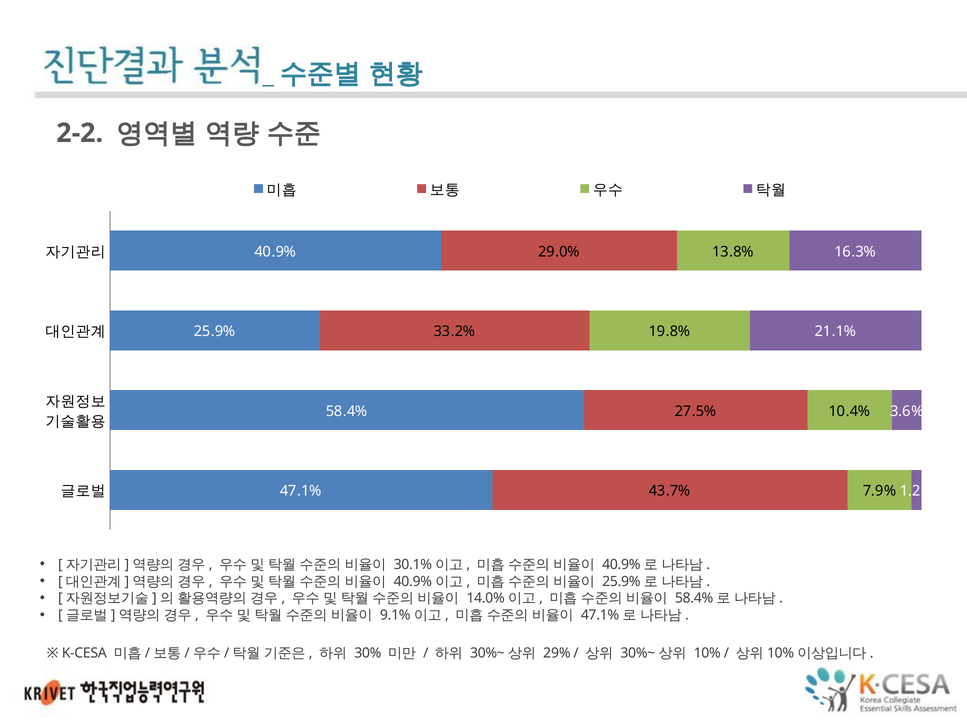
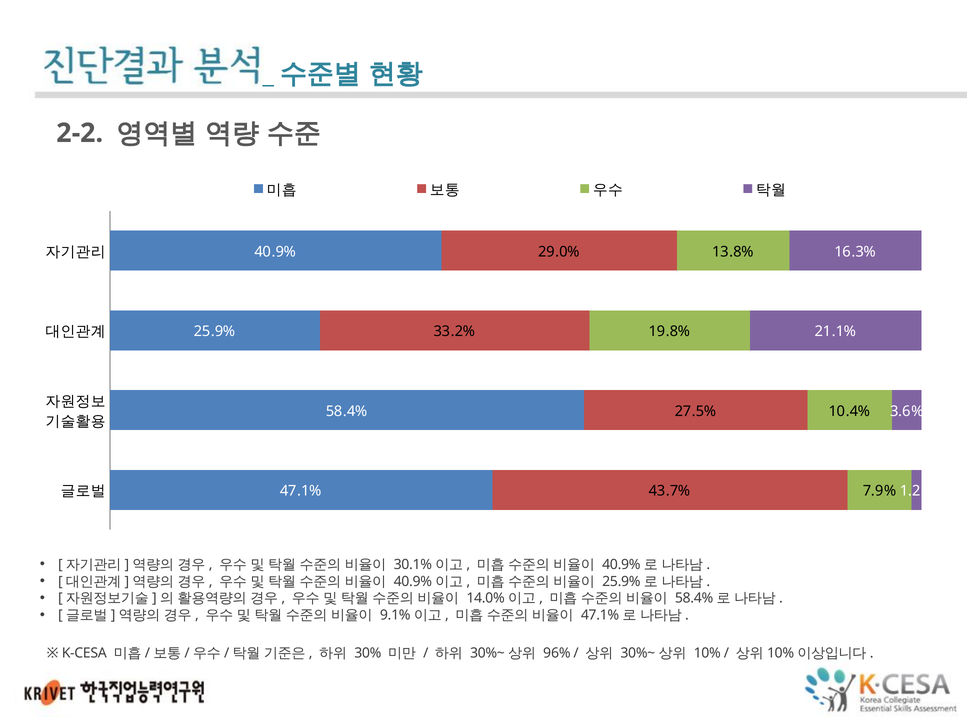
29%: 29% -> 96%
